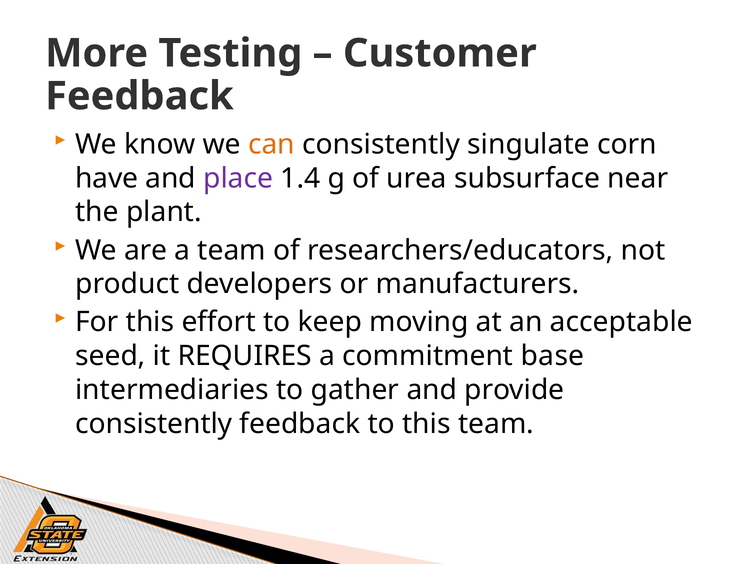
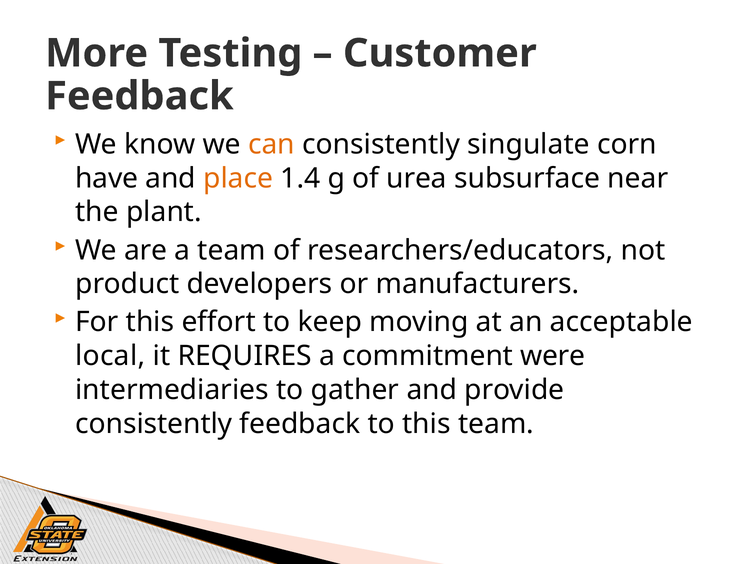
place colour: purple -> orange
seed: seed -> local
base: base -> were
